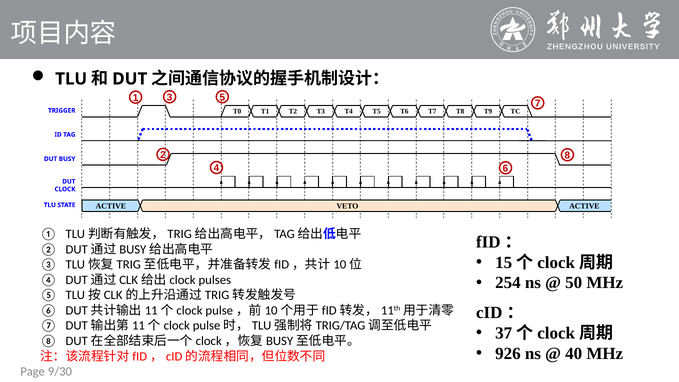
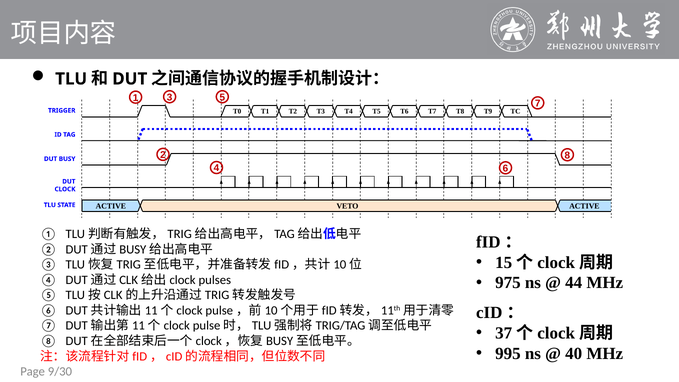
254: 254 -> 975
50: 50 -> 44
926: 926 -> 995
